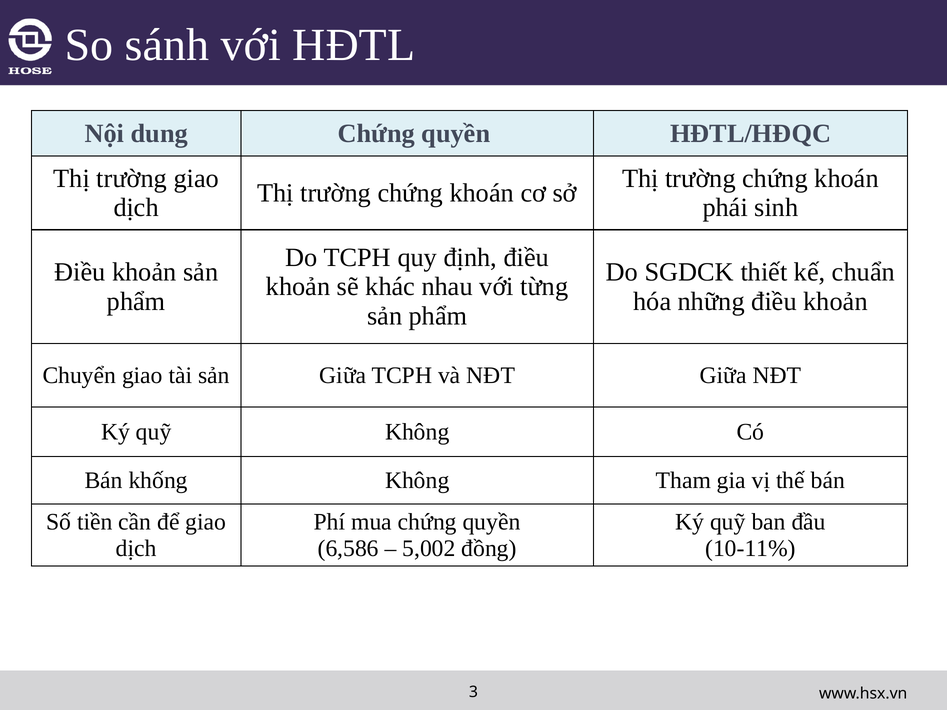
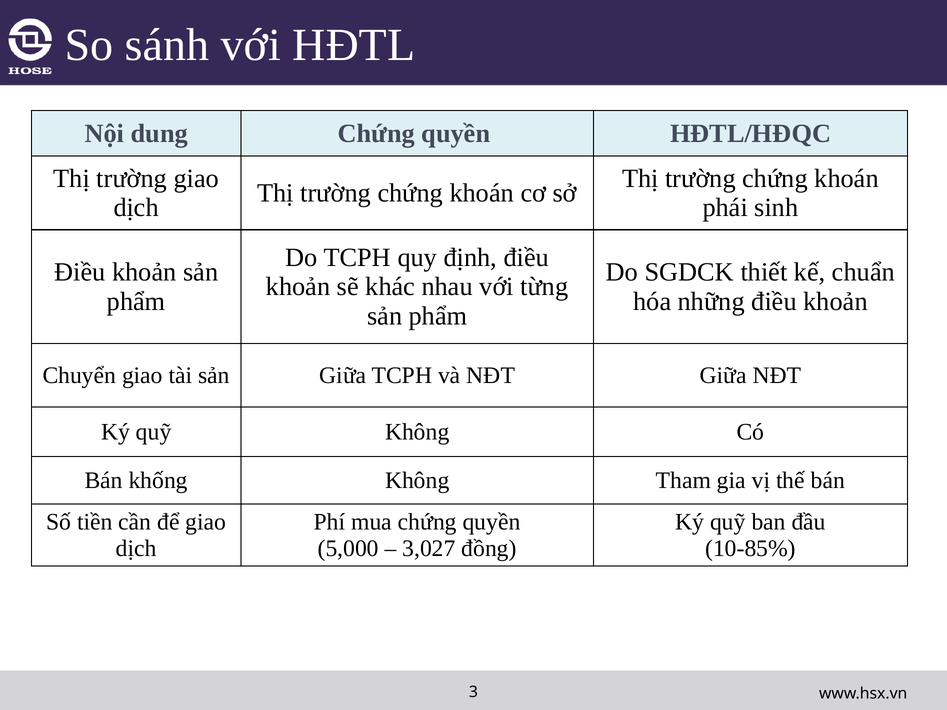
6,586: 6,586 -> 5,000
5,002: 5,002 -> 3,027
10-11%: 10-11% -> 10-85%
